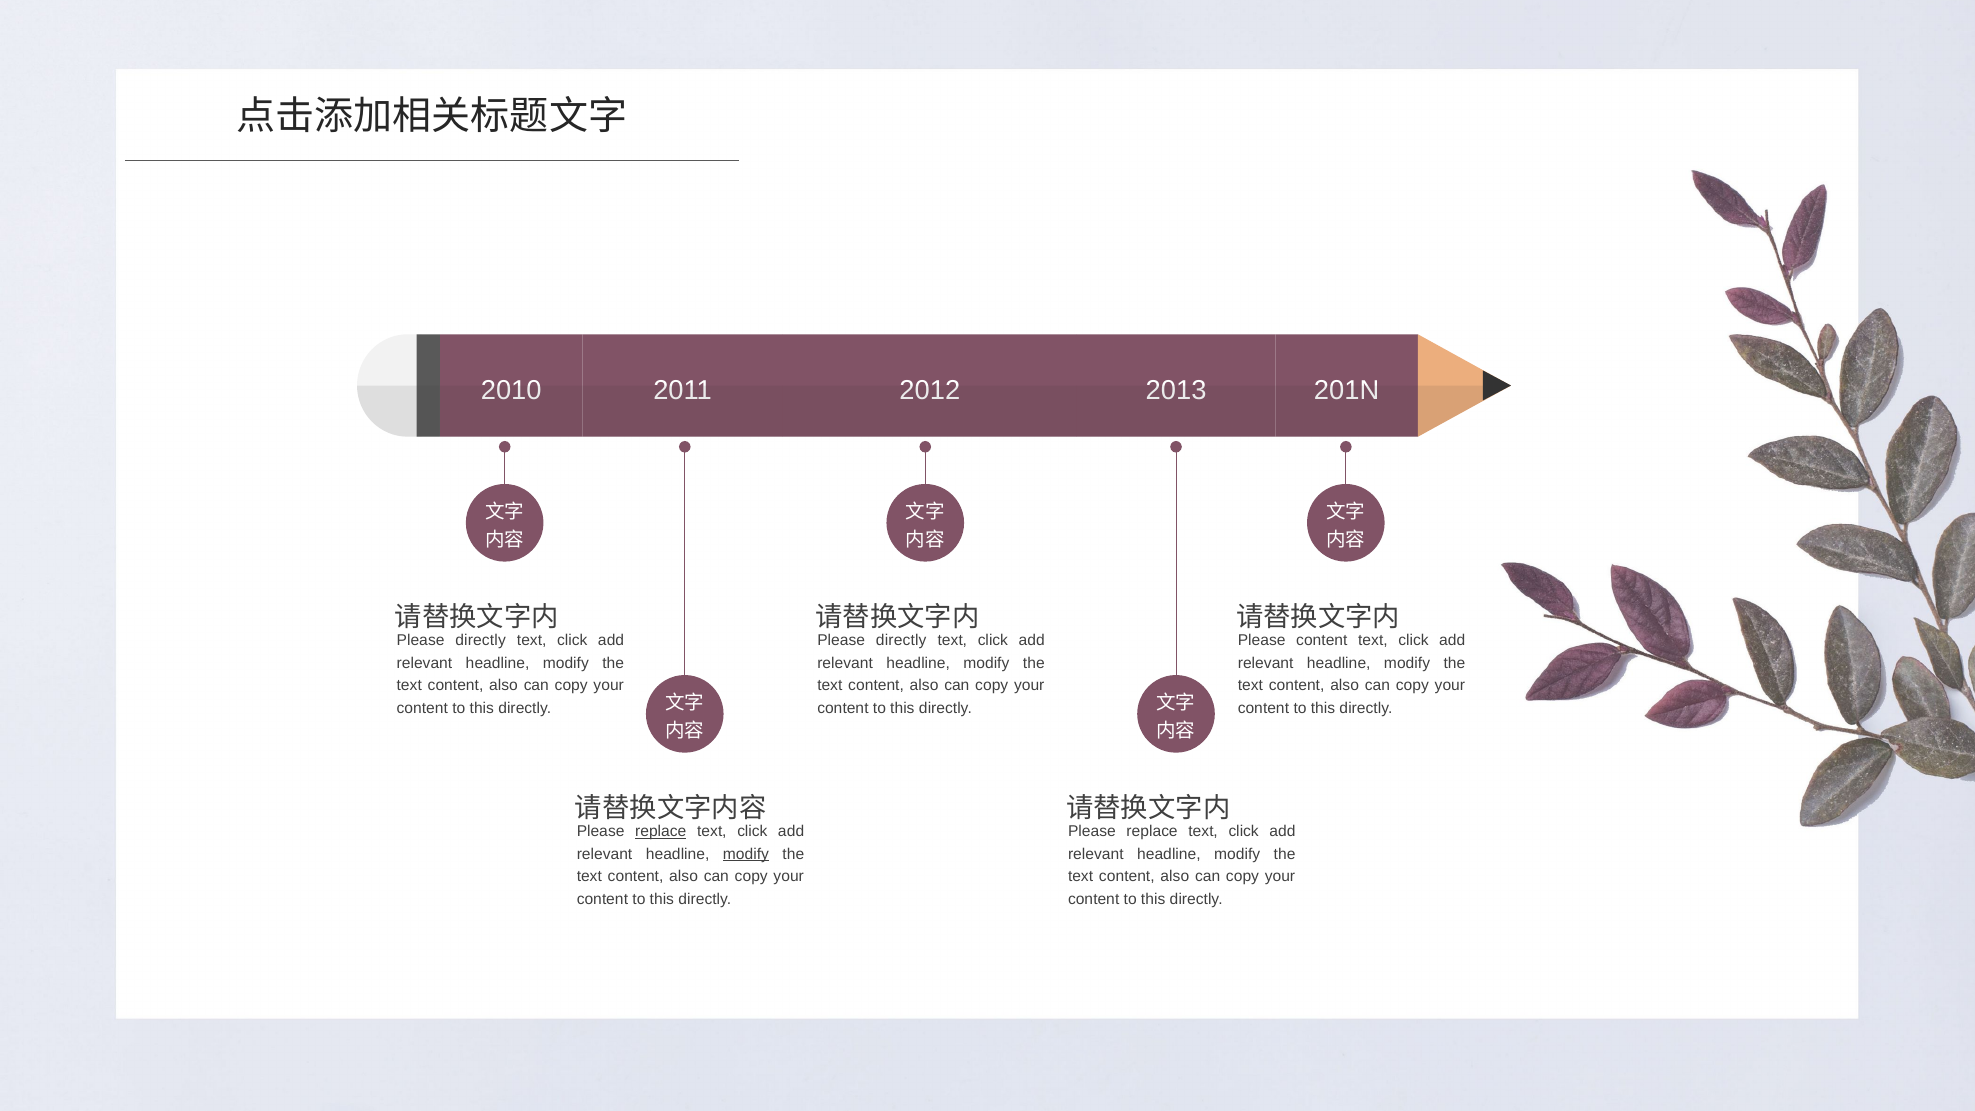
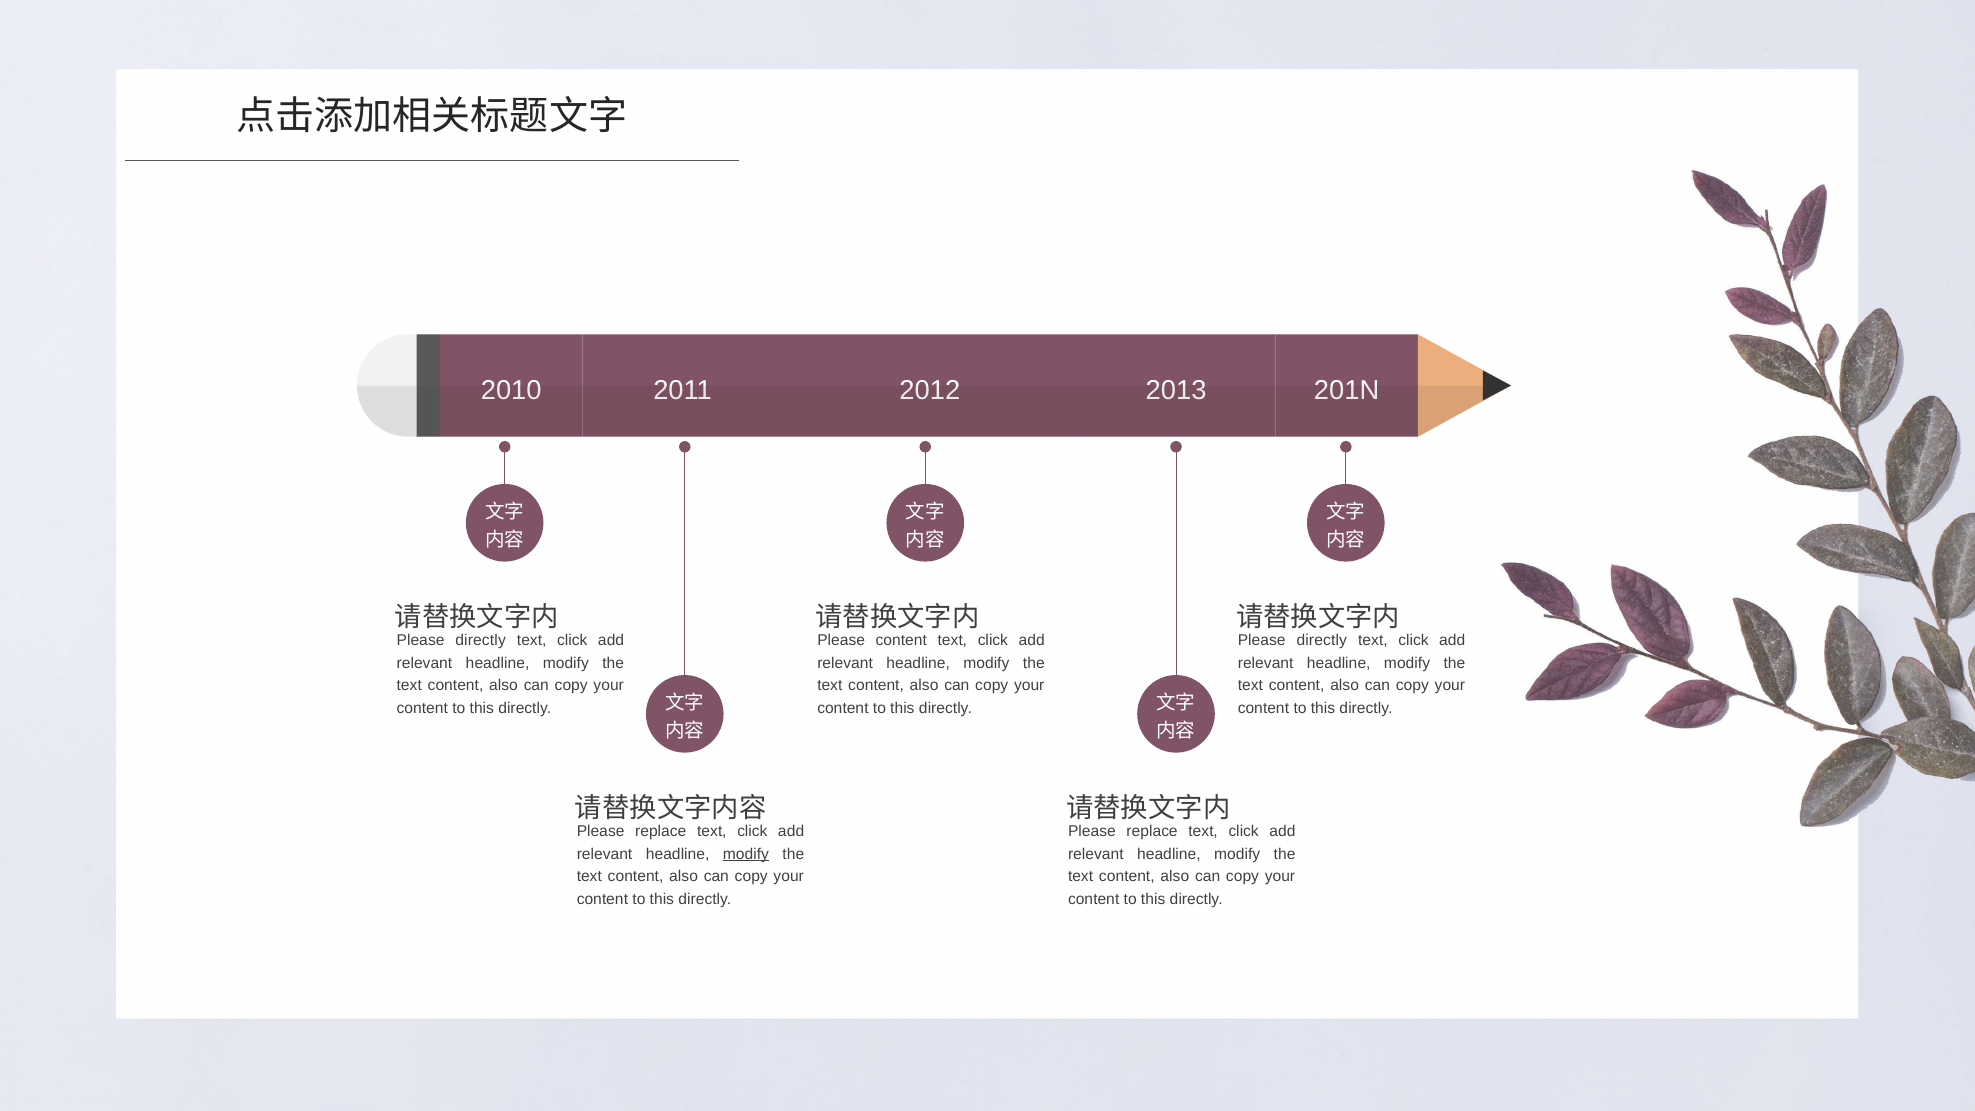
directly at (901, 641): directly -> content
content at (1322, 641): content -> directly
replace at (661, 832) underline: present -> none
